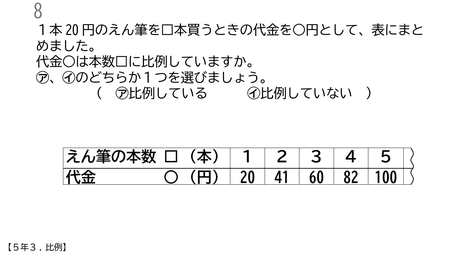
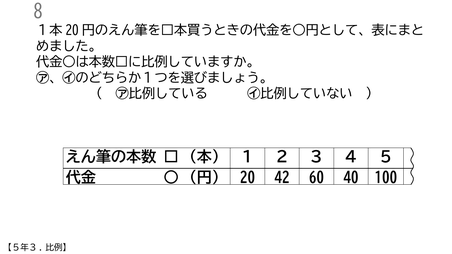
41: 41 -> 42
82: 82 -> 40
